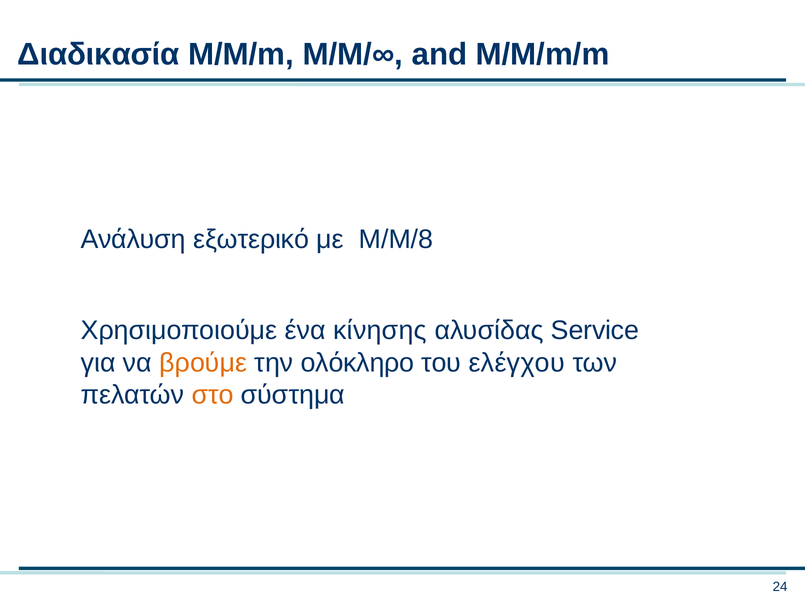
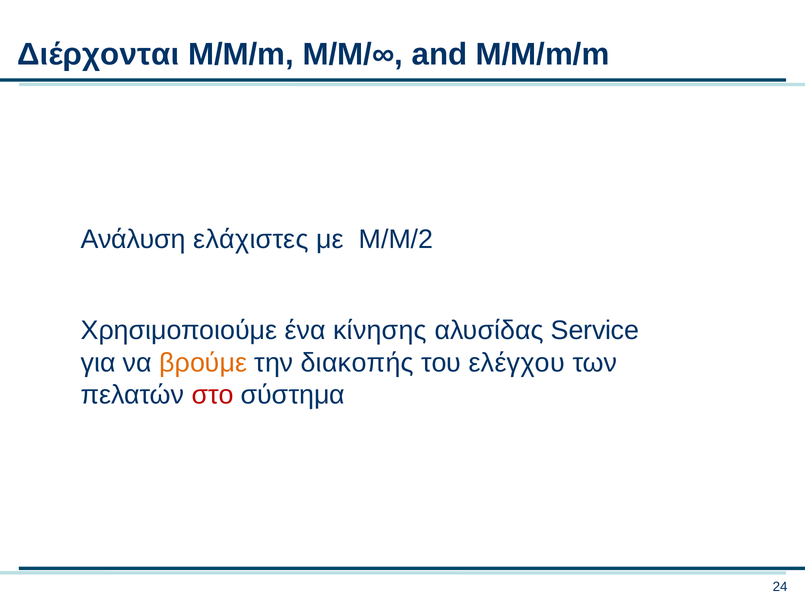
Διαδικασία: Διαδικασία -> Διέρχονται
εξωτερικό: εξωτερικό -> ελάχιστες
M/M/8: M/M/8 -> M/M/2
ολόκληρο: ολόκληρο -> διακοπής
στο colour: orange -> red
